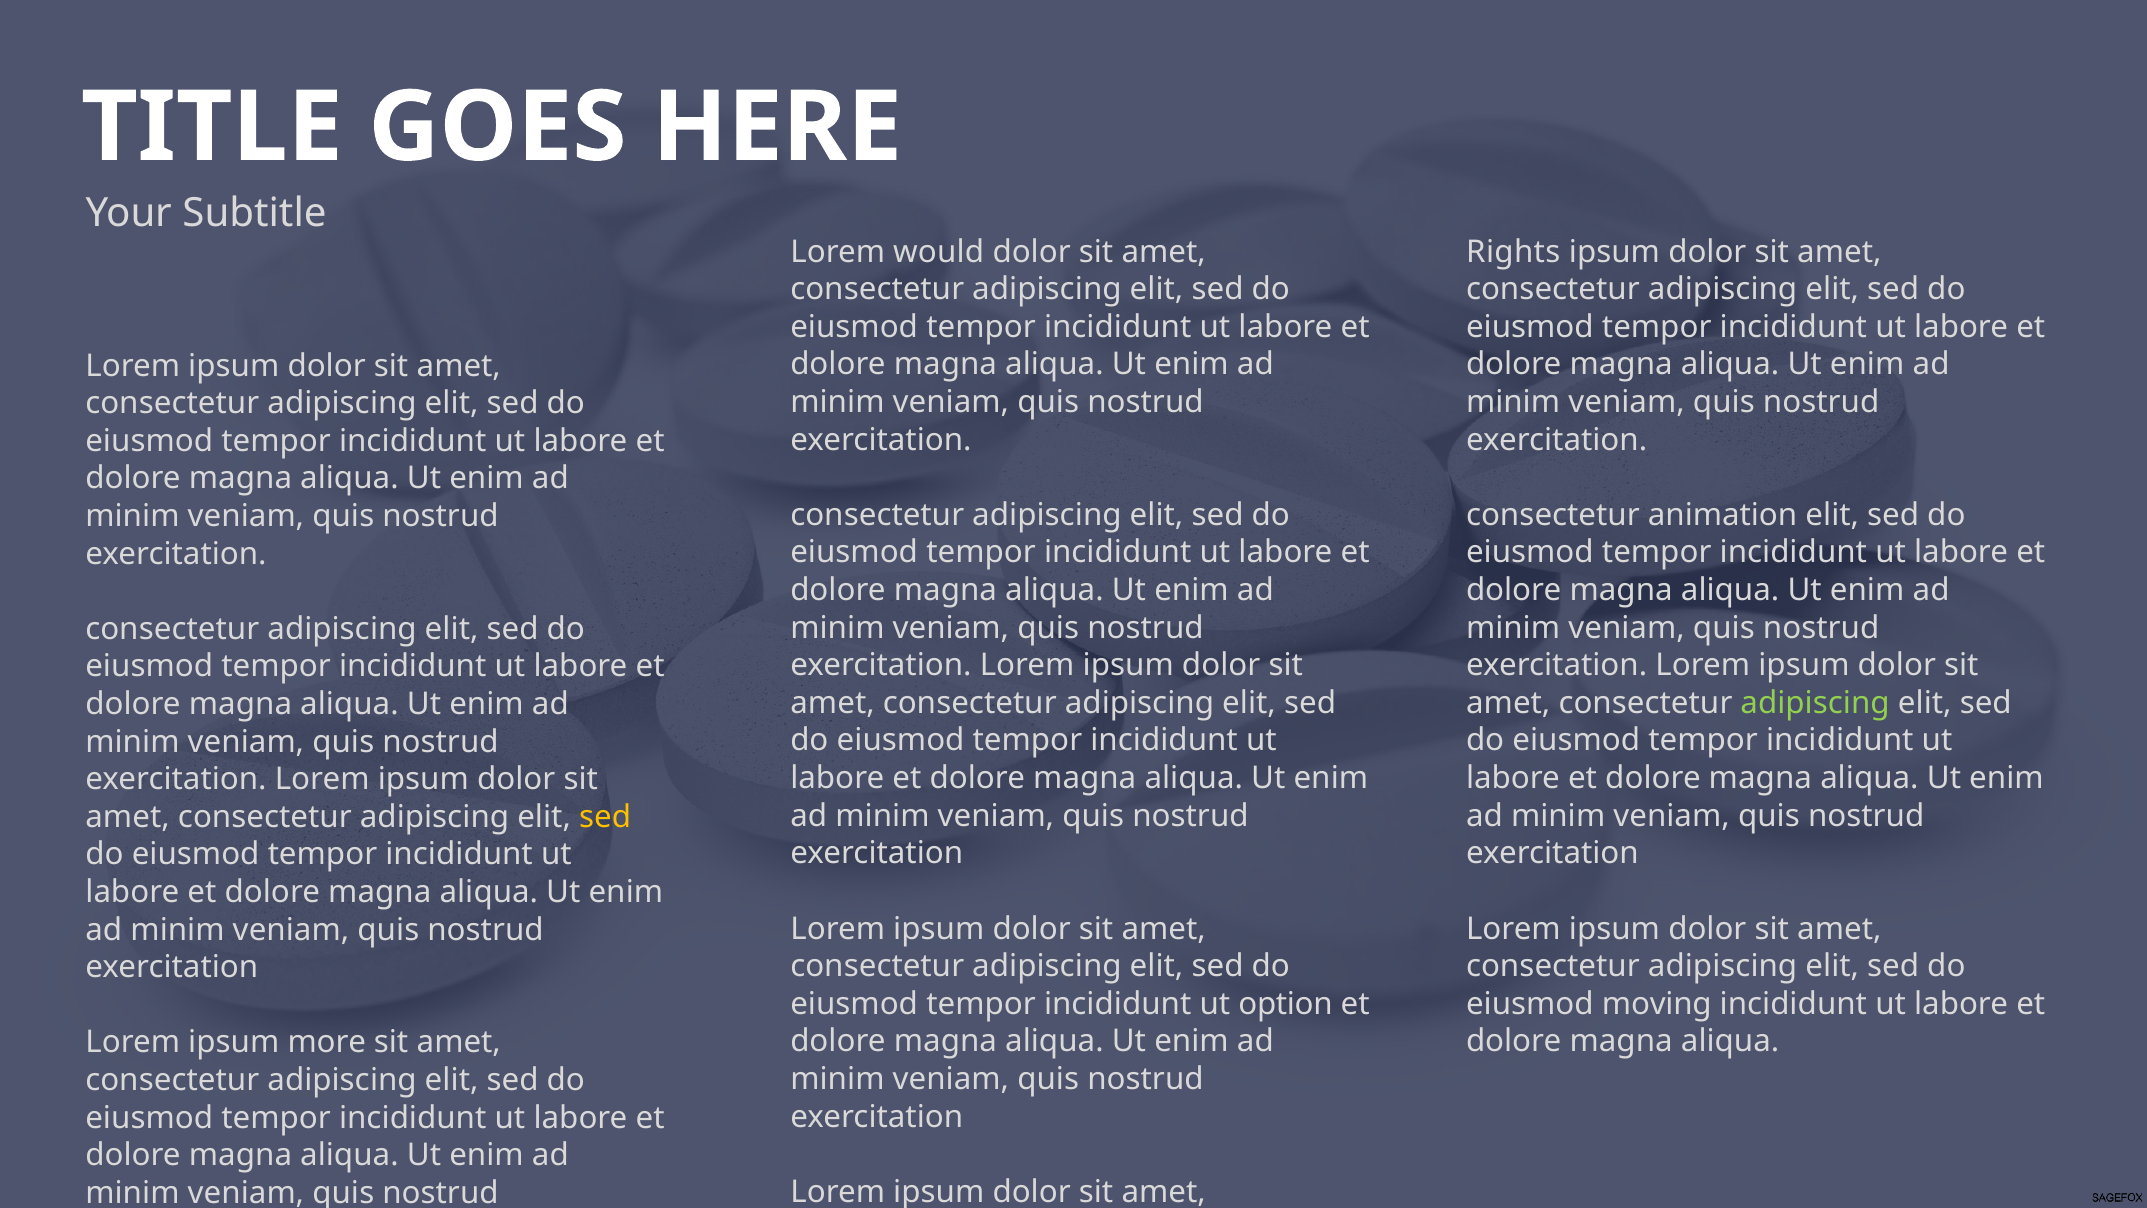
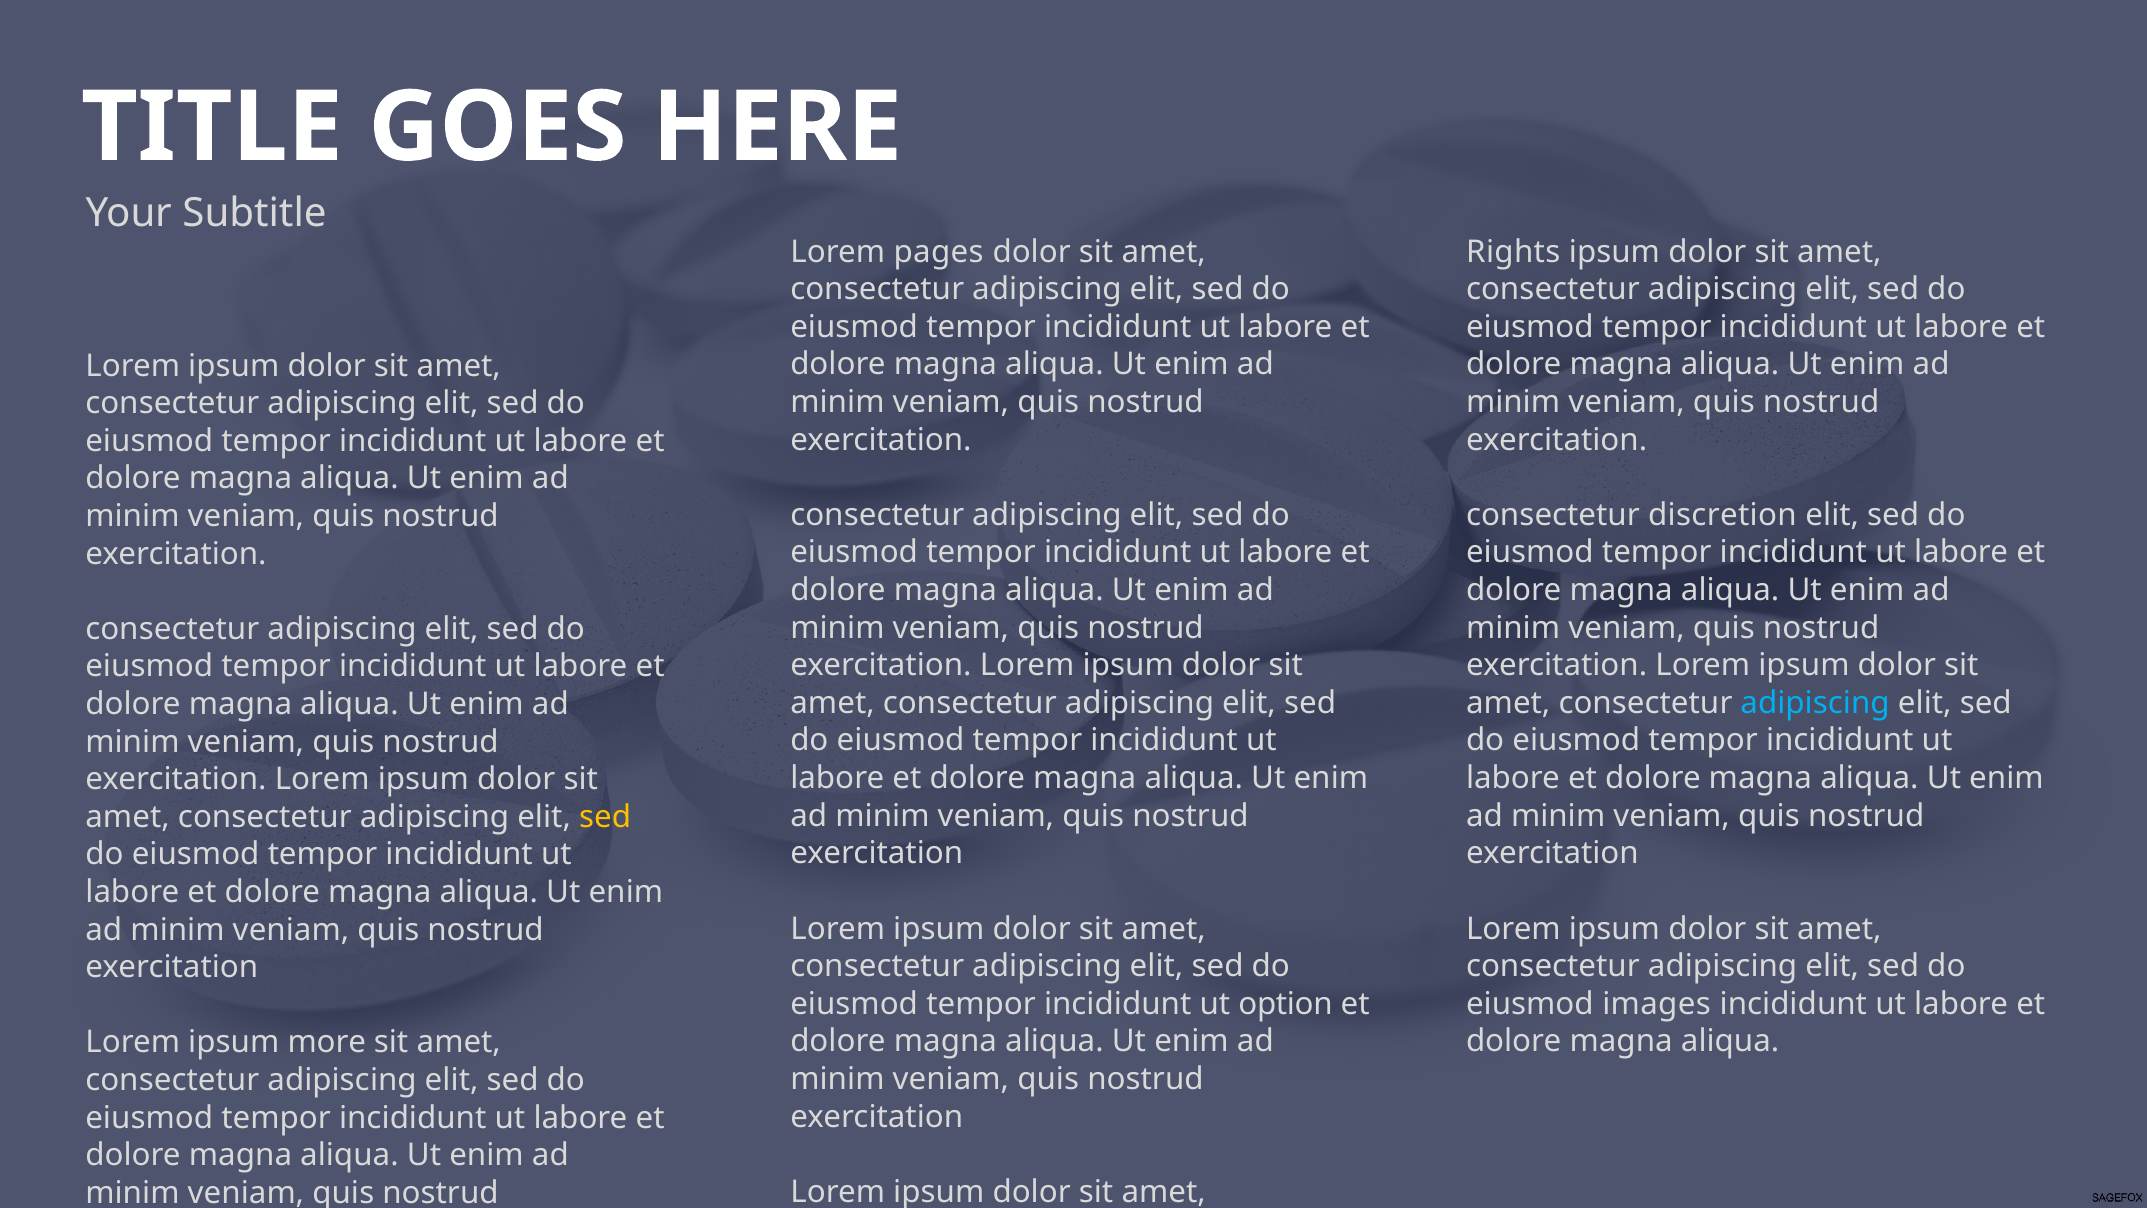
would: would -> pages
animation: animation -> discretion
adipiscing at (1815, 703) colour: light green -> light blue
moving: moving -> images
